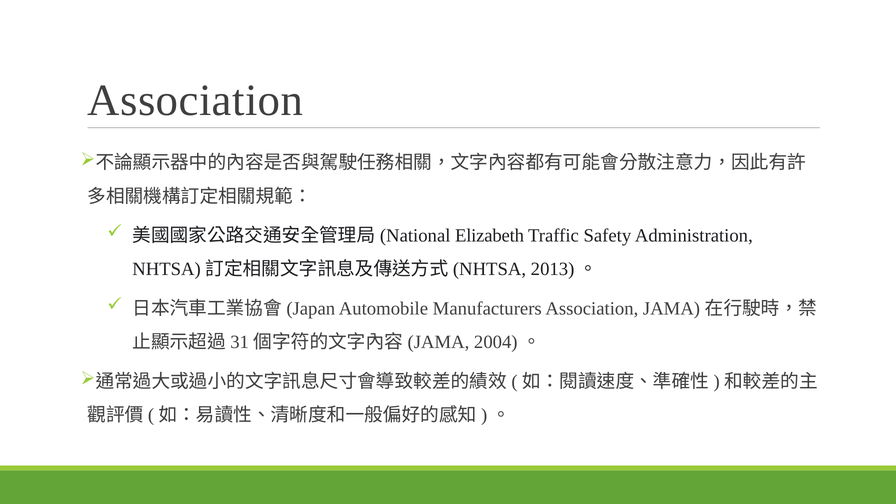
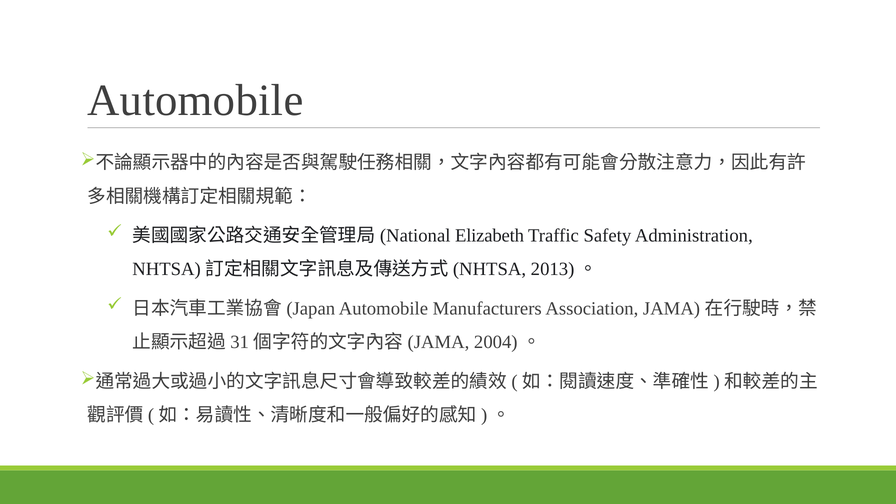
Association at (195, 100): Association -> Automobile
